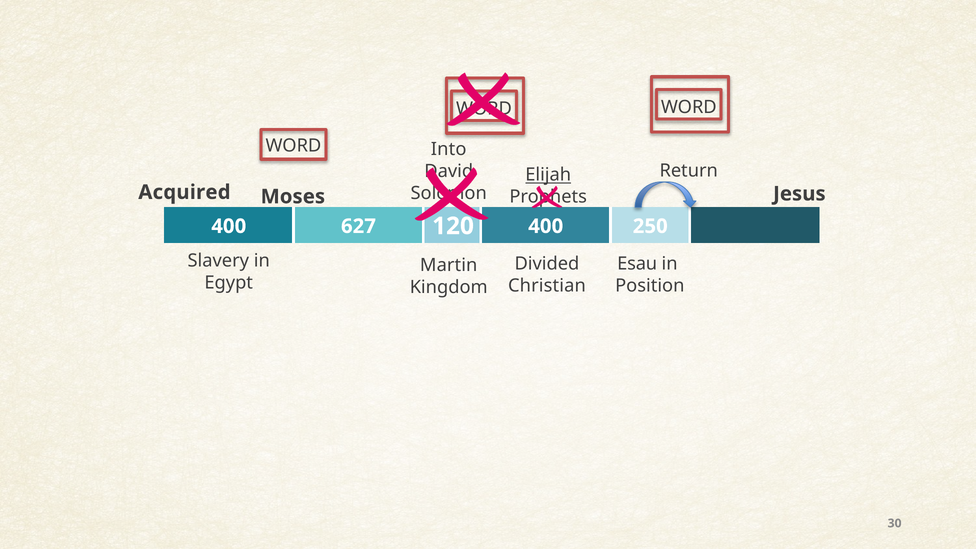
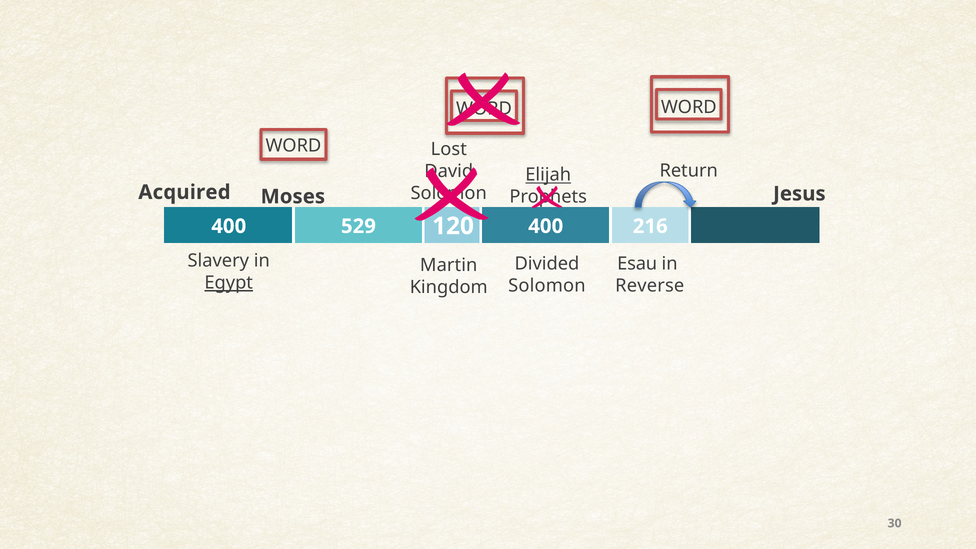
Into: Into -> Lost
627: 627 -> 529
250: 250 -> 216
Egypt underline: none -> present
Christian at (547, 286): Christian -> Solomon
Position: Position -> Reverse
